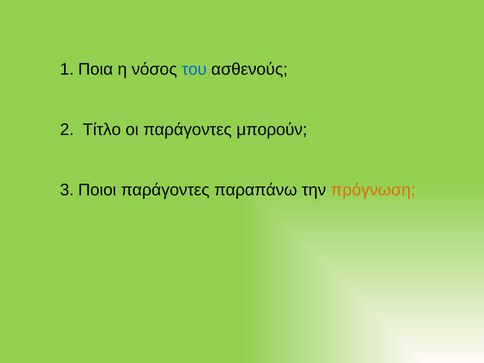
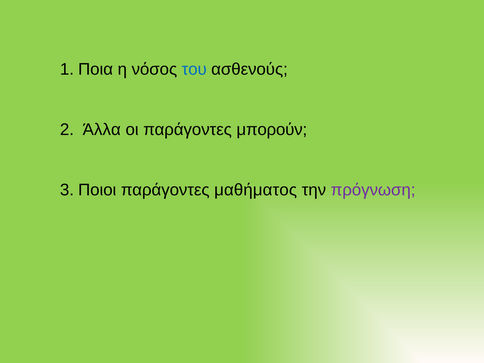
Τίτλο: Τίτλο -> Άλλα
παραπάνω: παραπάνω -> μαθήματος
πρόγνωση colour: orange -> purple
